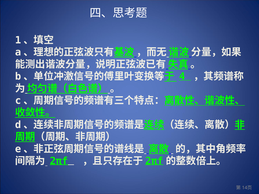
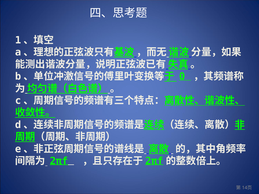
4: 4 -> 0
